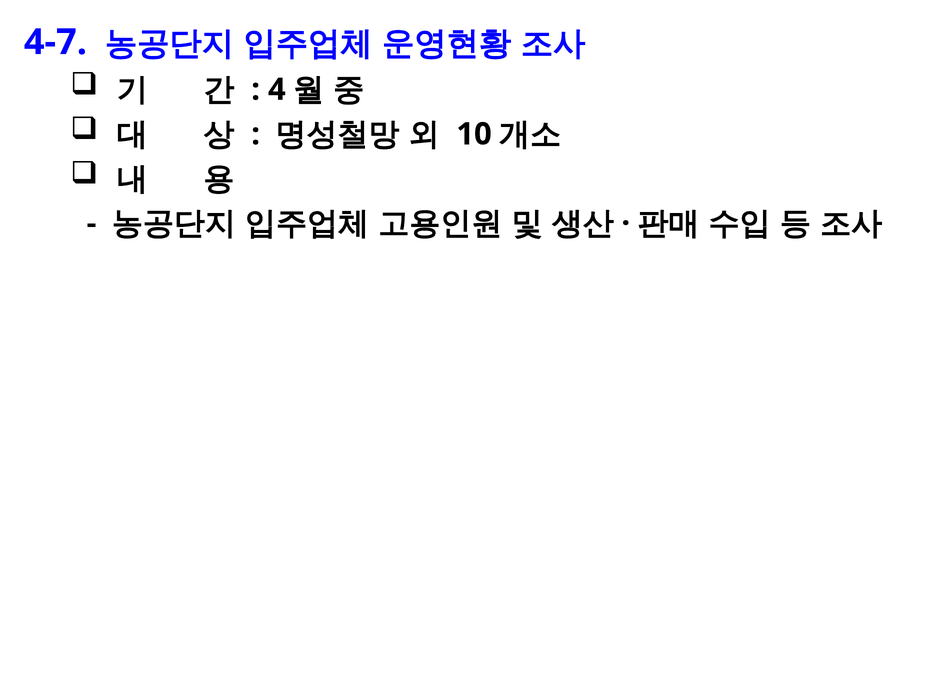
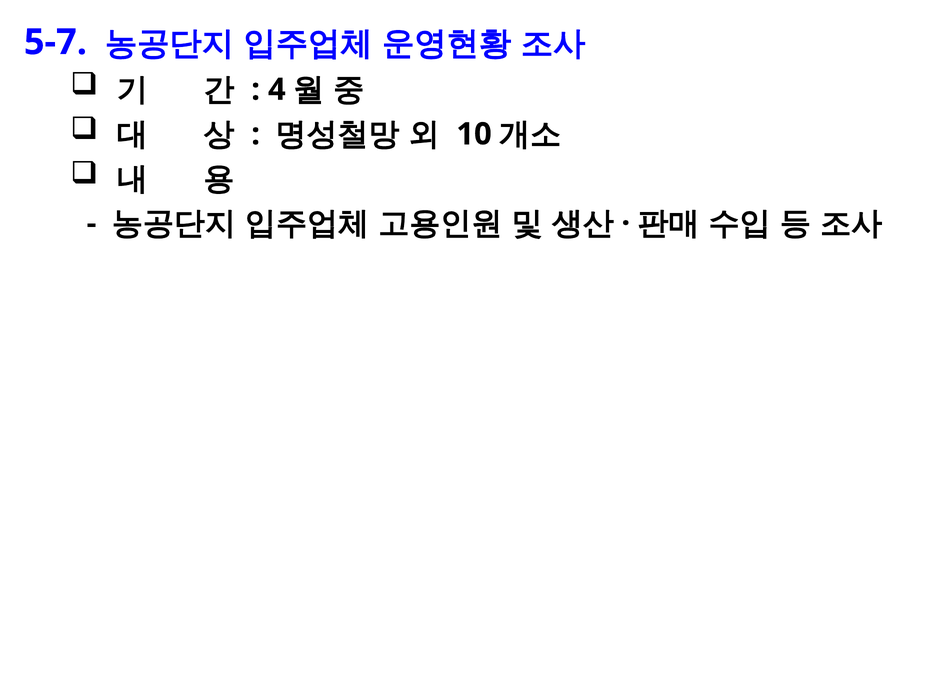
4-7: 4-7 -> 5-7
